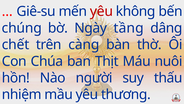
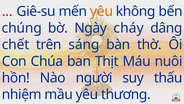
yêu at (101, 11) colour: red -> orange
tầng: tầng -> cháy
càng: càng -> sáng
